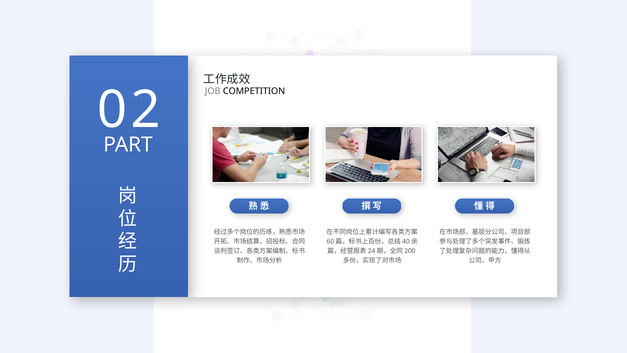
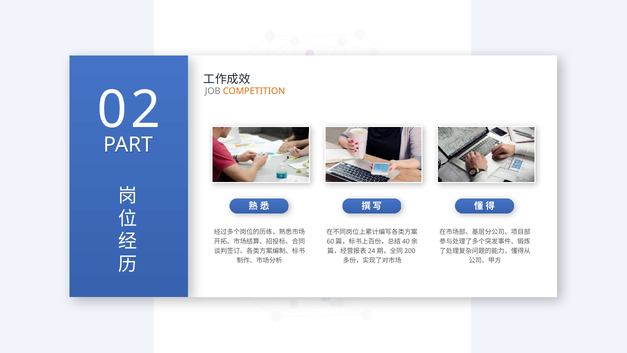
COMPETITION colour: black -> orange
